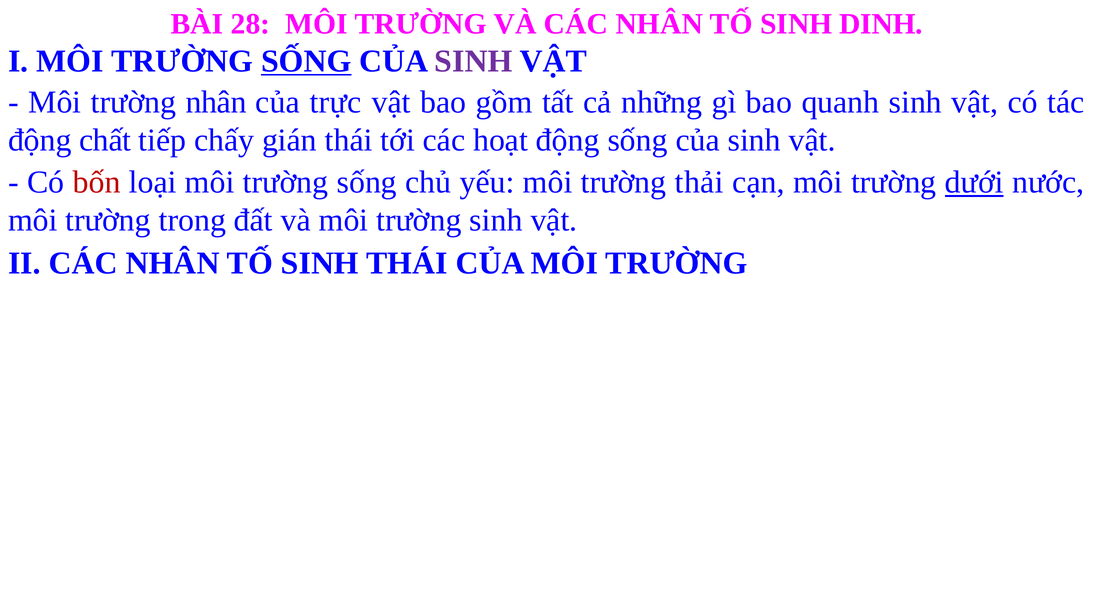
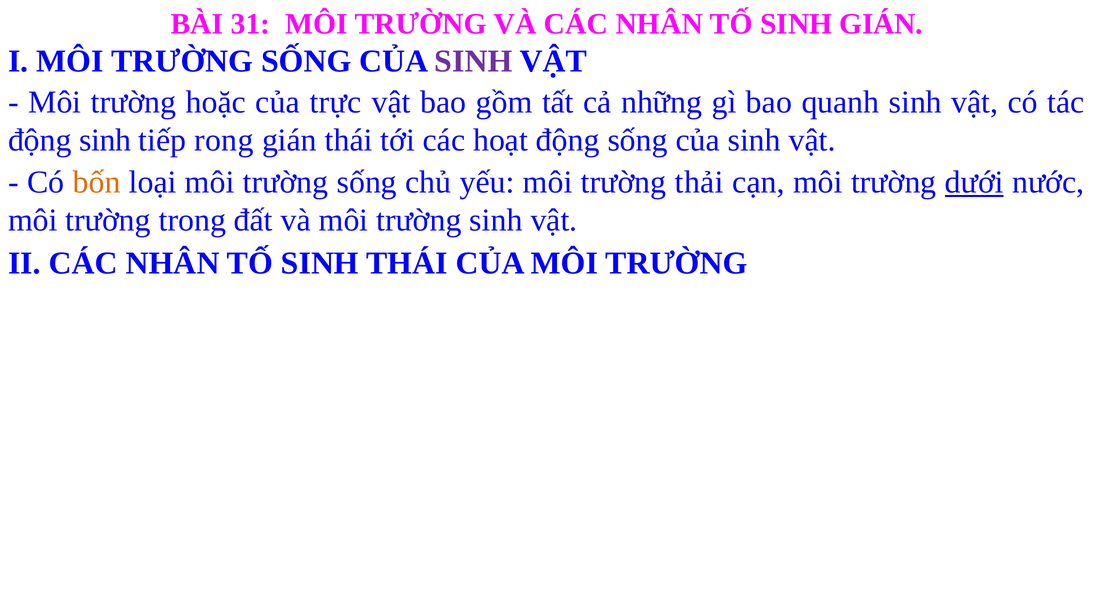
28: 28 -> 31
SINH DINH: DINH -> GIÁN
SỐNG at (306, 61) underline: present -> none
trường nhân: nhân -> hoặc
động chất: chất -> sinh
chấy: chấy -> rong
bốn colour: red -> orange
